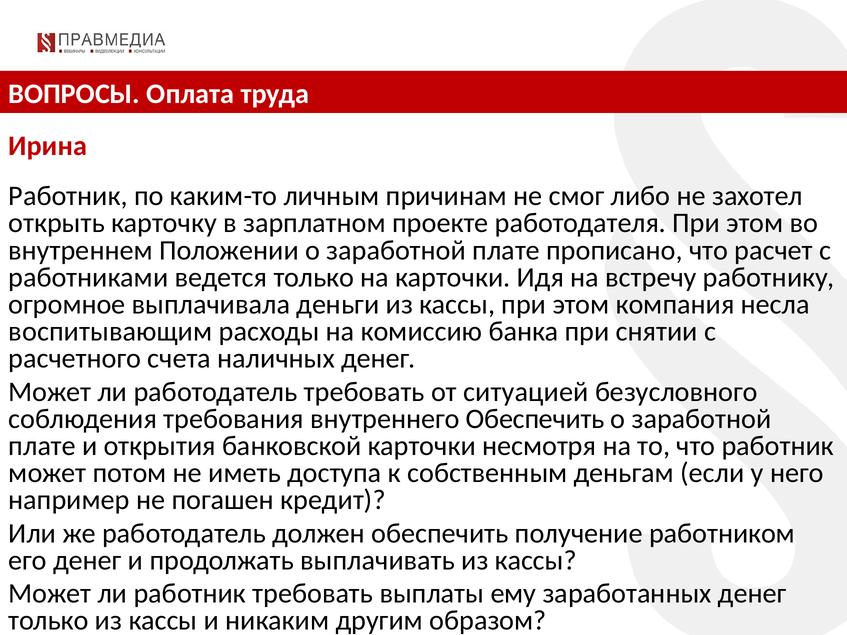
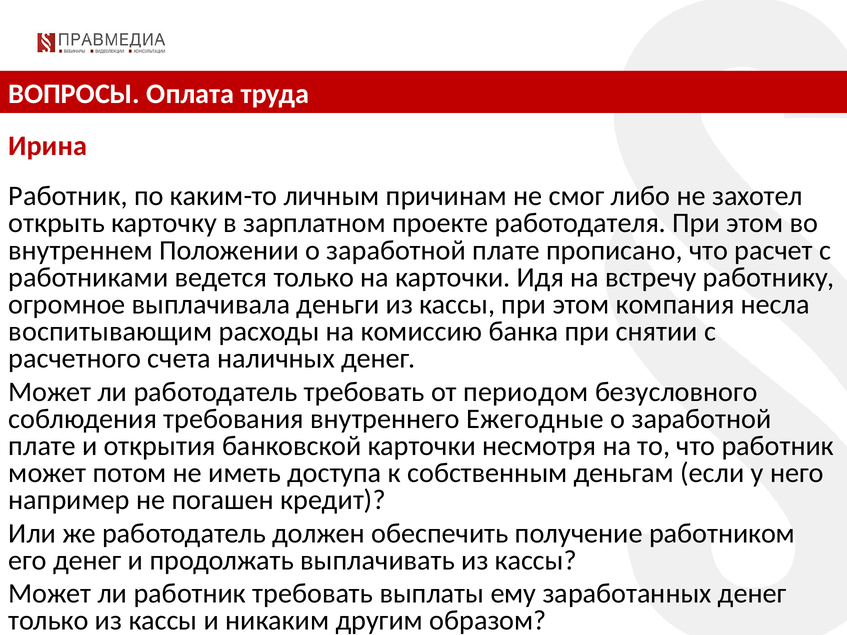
ситуацией: ситуацией -> периодом
внутреннего Обеспечить: Обеспечить -> Ежегодные
